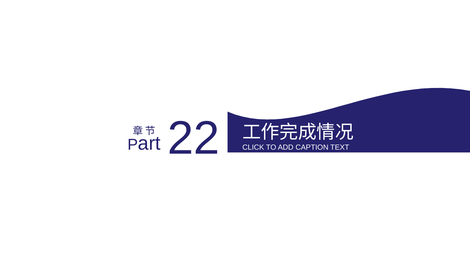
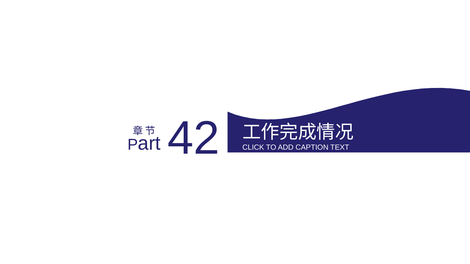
22: 22 -> 42
